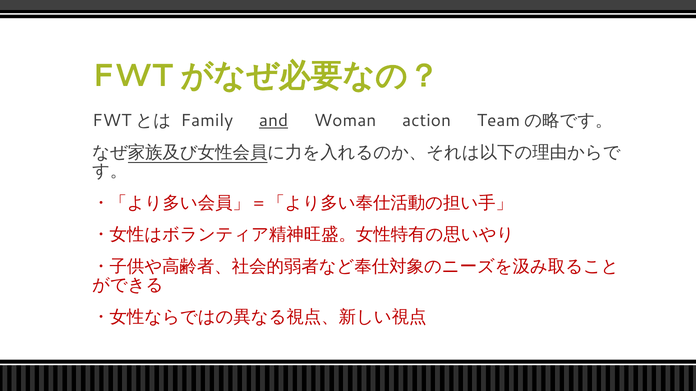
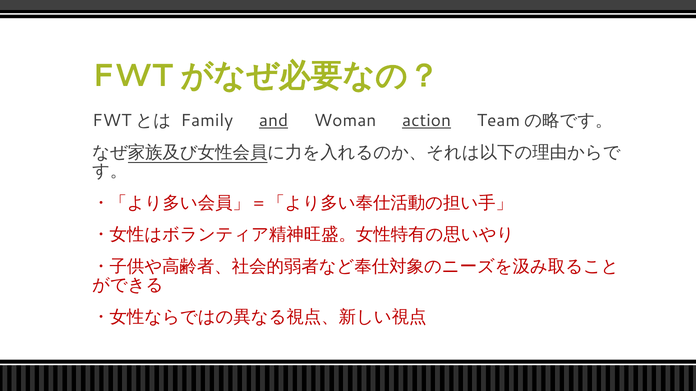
action underline: none -> present
